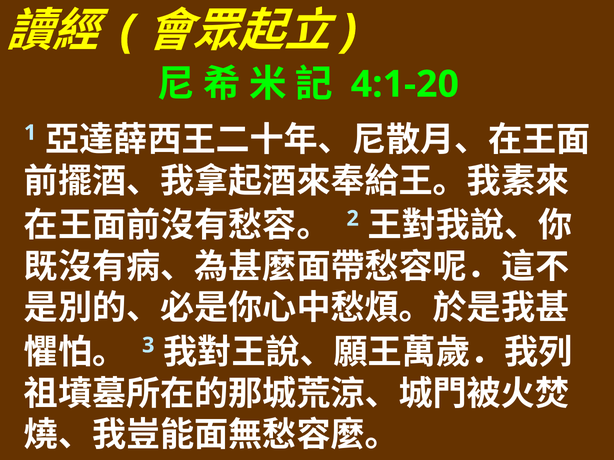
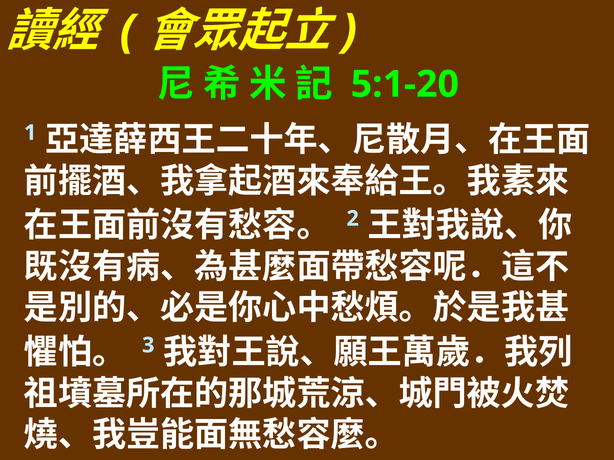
4:1-20: 4:1-20 -> 5:1-20
